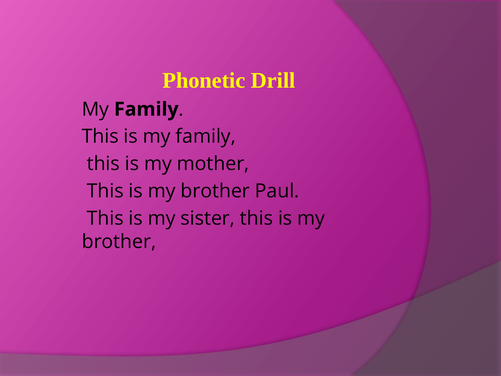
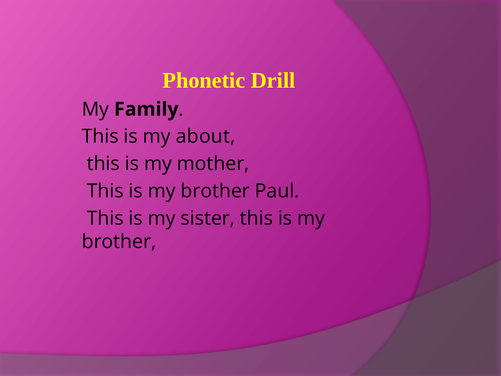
is my family: family -> about
